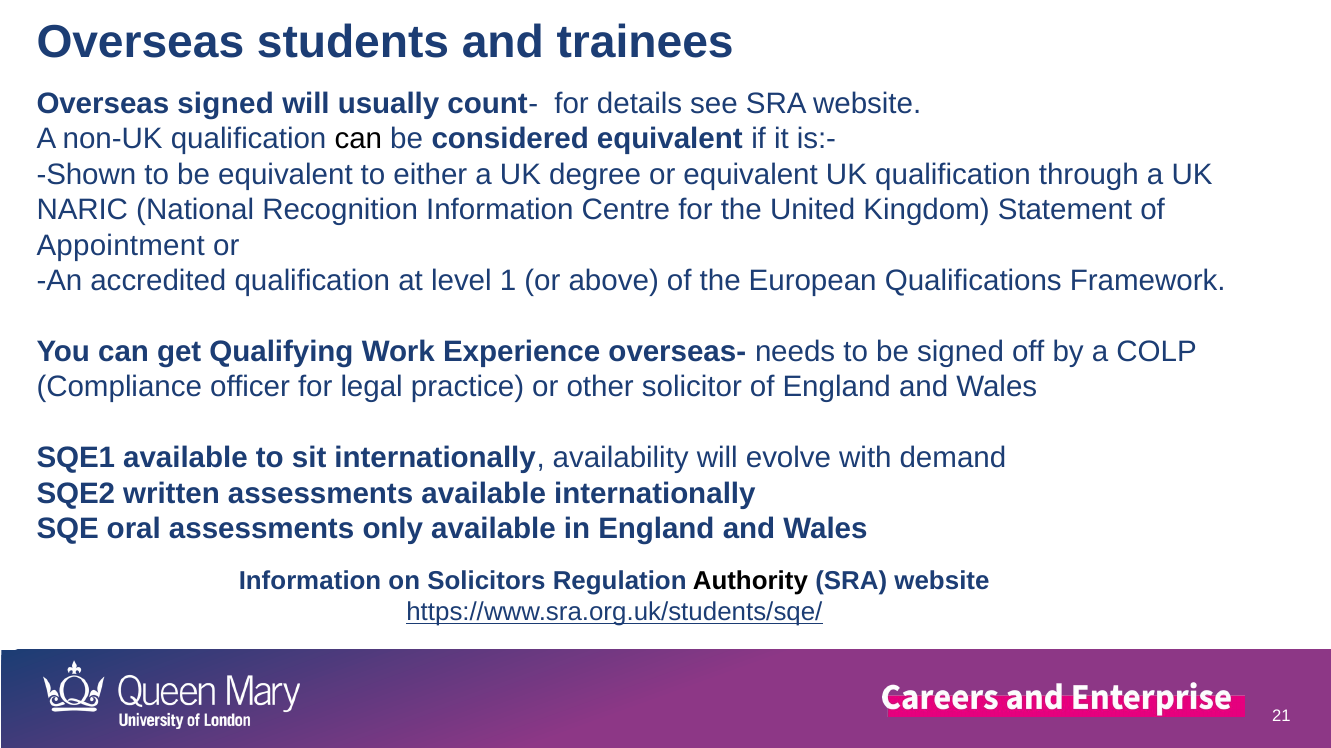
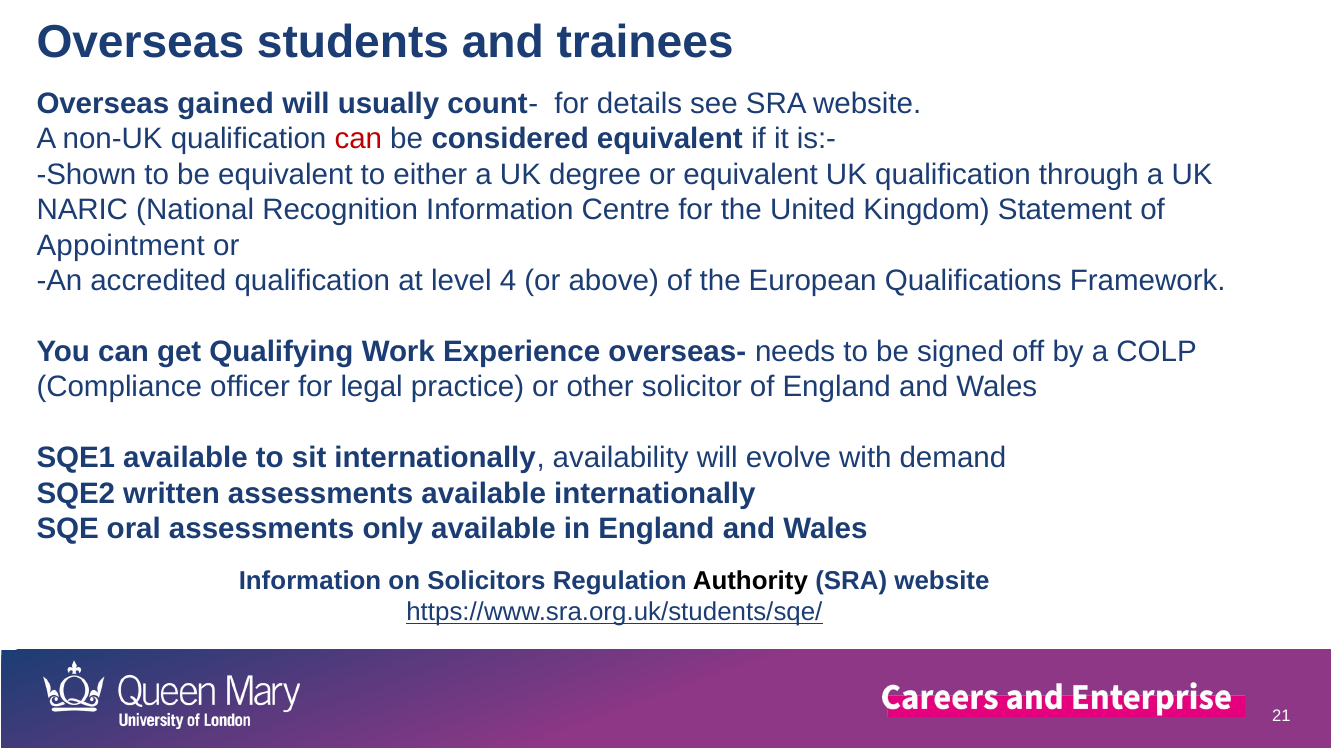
Overseas signed: signed -> gained
can at (358, 139) colour: black -> red
1: 1 -> 4
